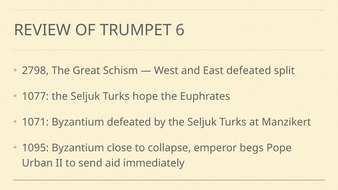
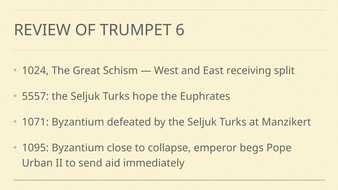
2798: 2798 -> 1024
East defeated: defeated -> receiving
1077: 1077 -> 5557
